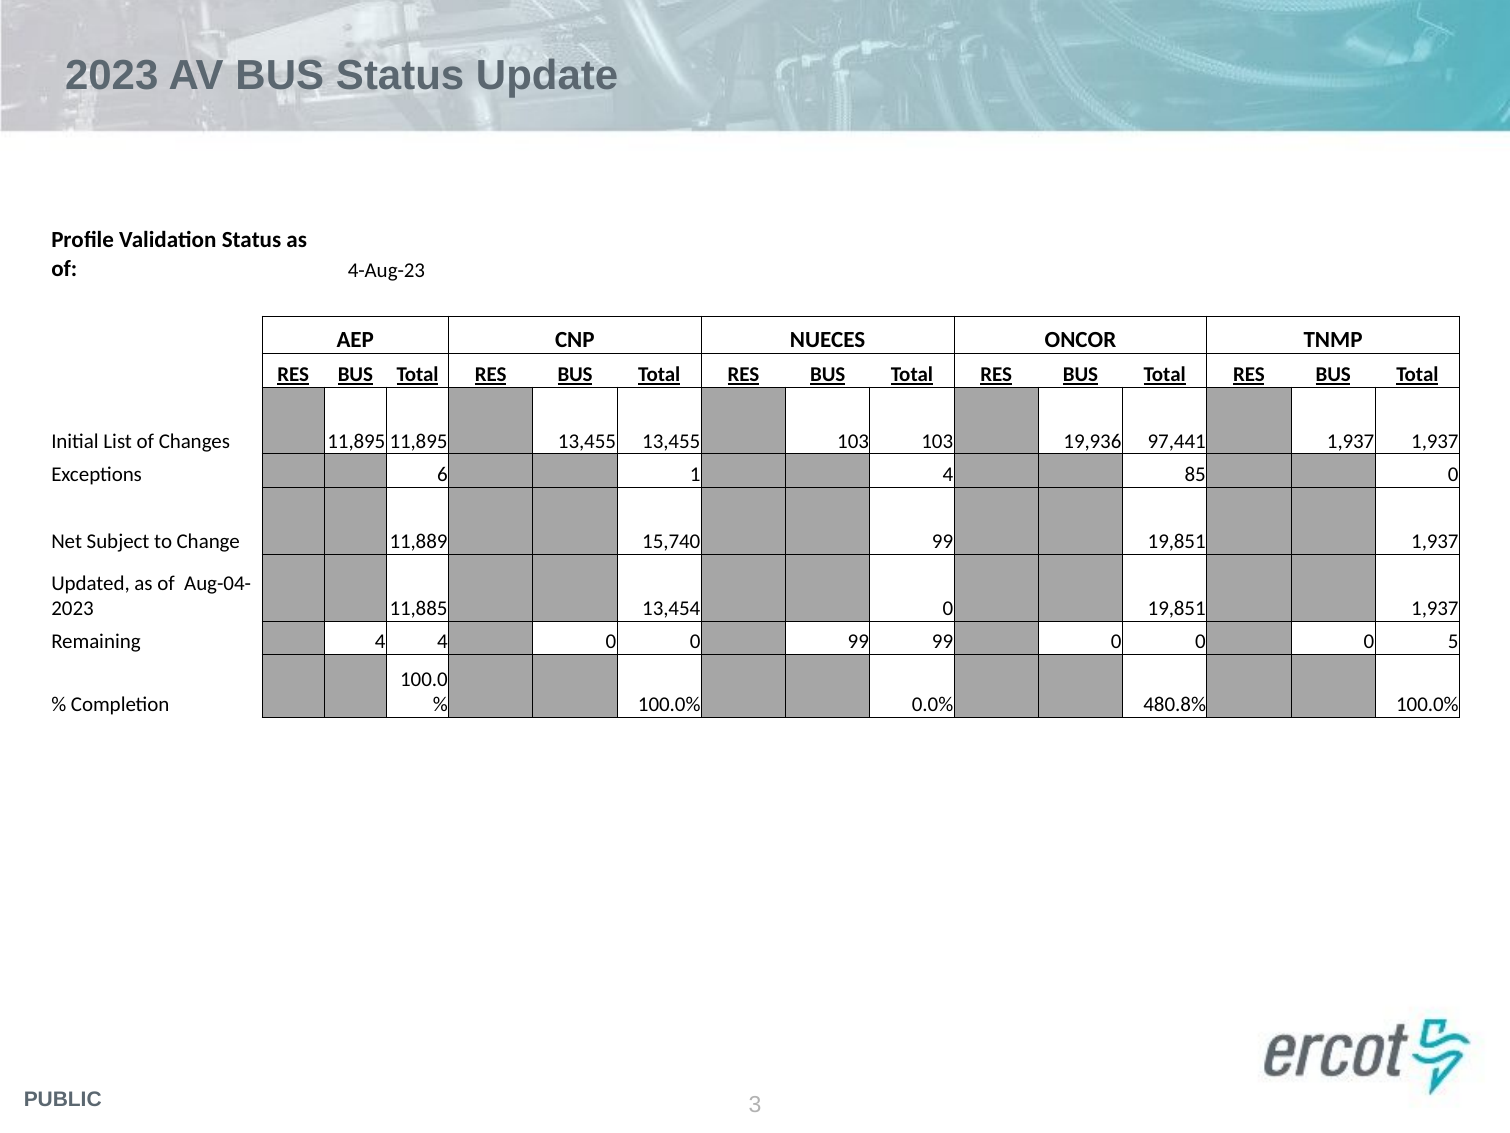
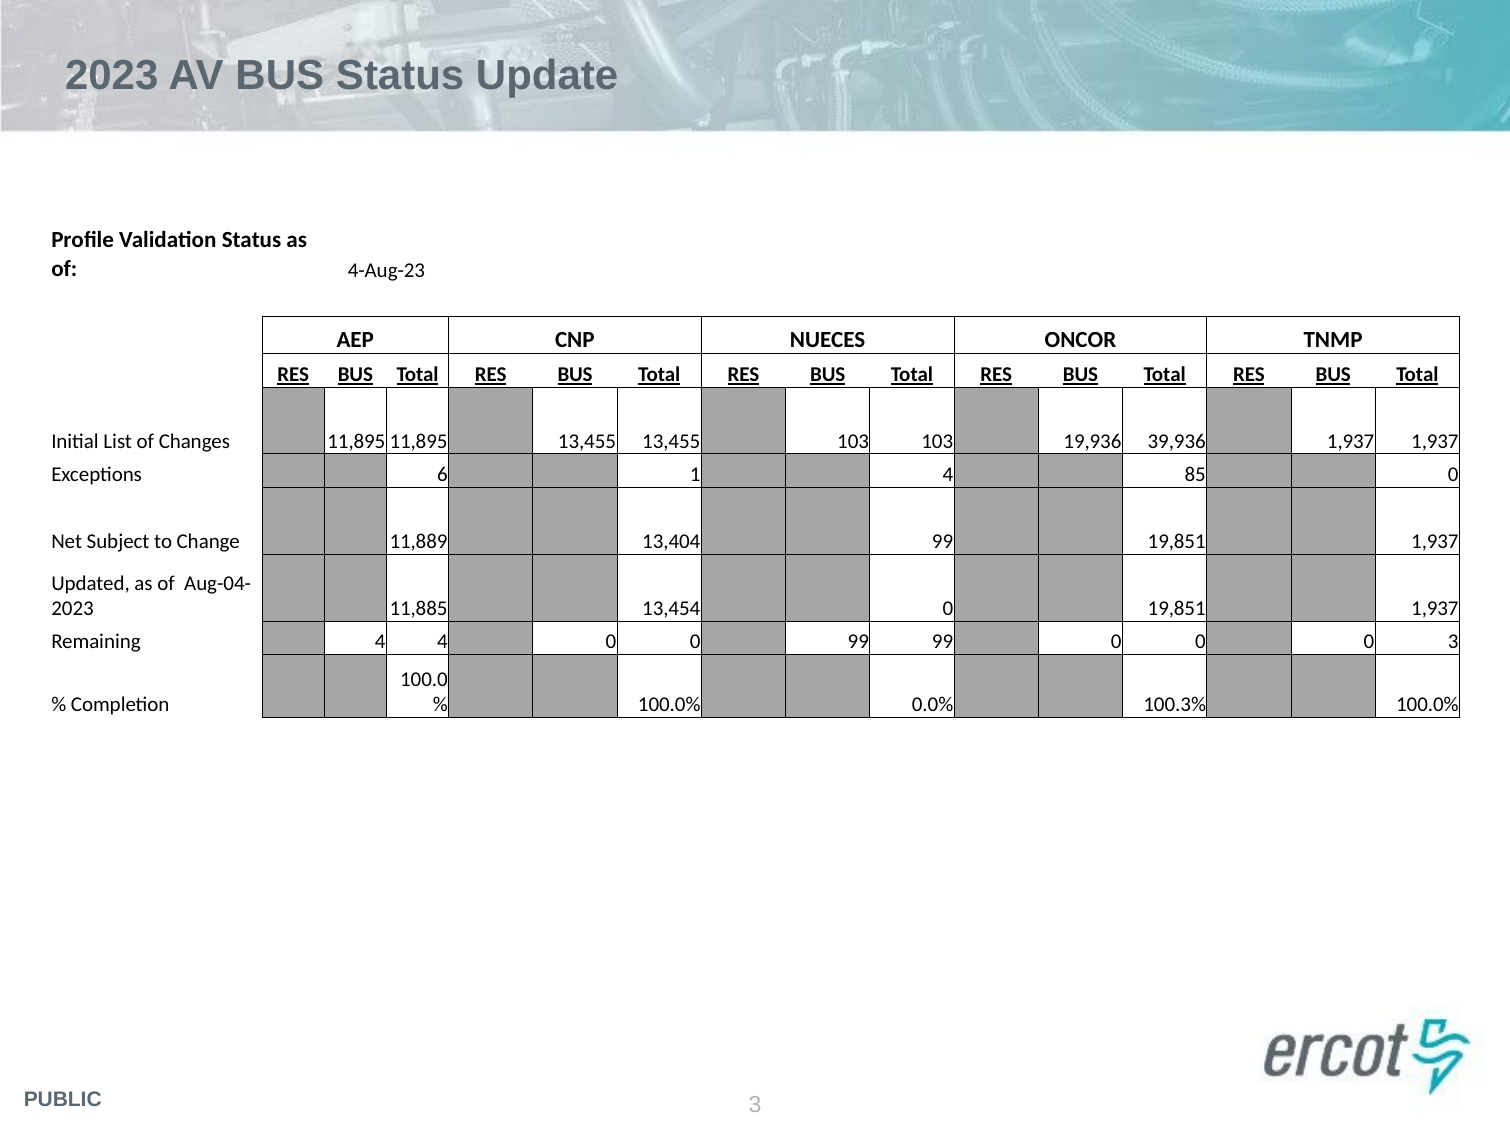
97,441: 97,441 -> 39,936
15,740: 15,740 -> 13,404
0 5: 5 -> 3
480.8%: 480.8% -> 100.3%
